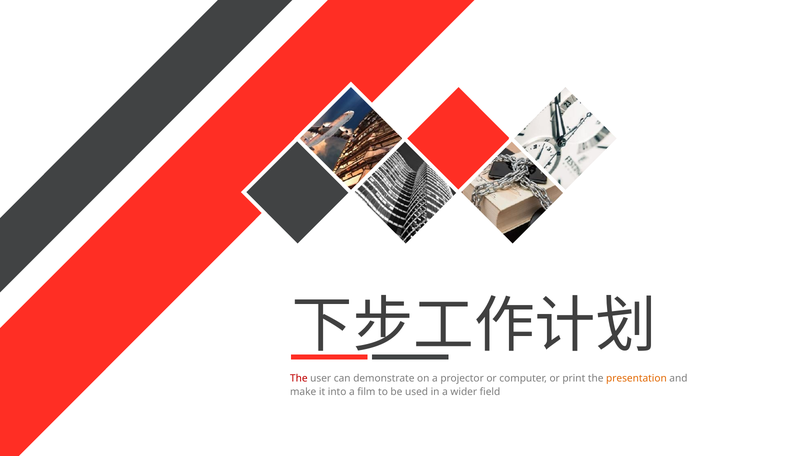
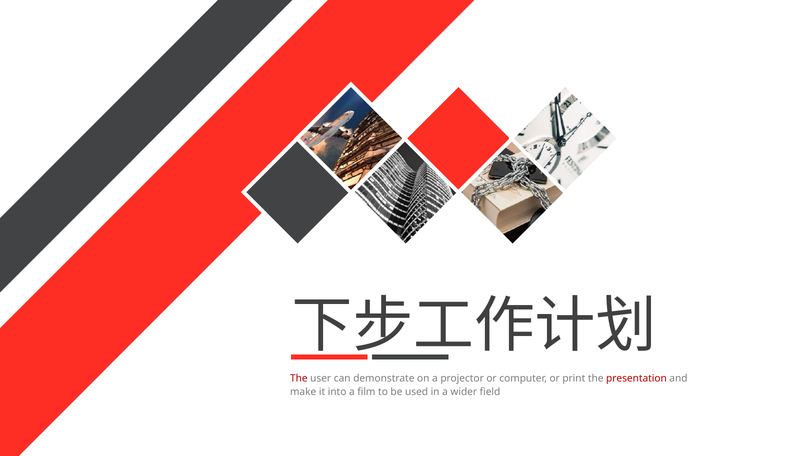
presentation colour: orange -> red
